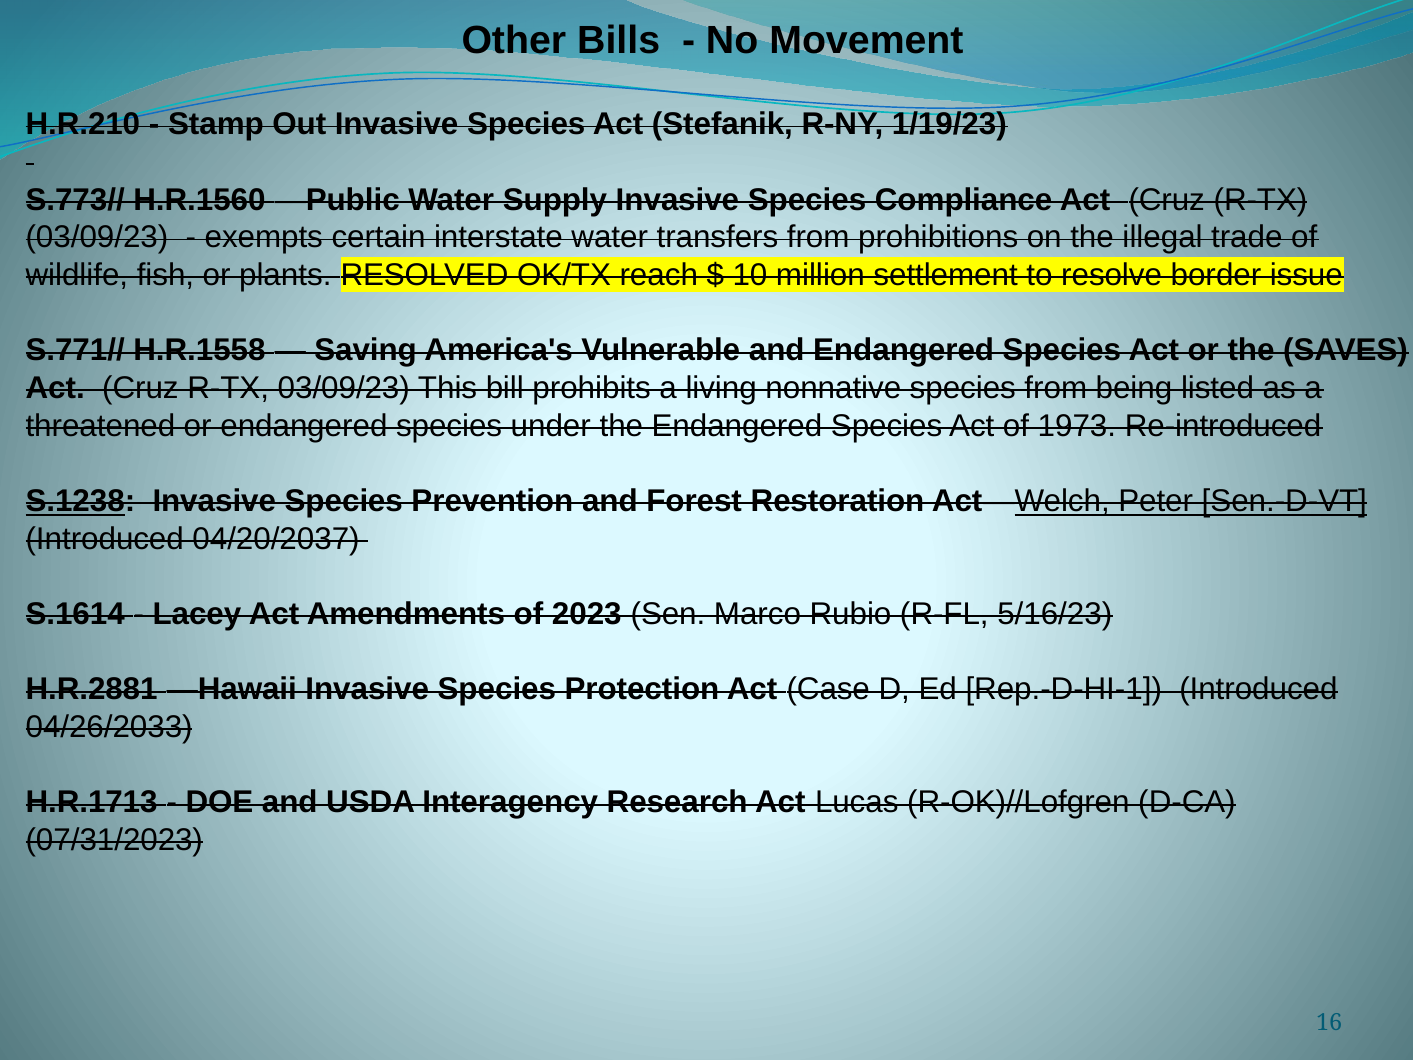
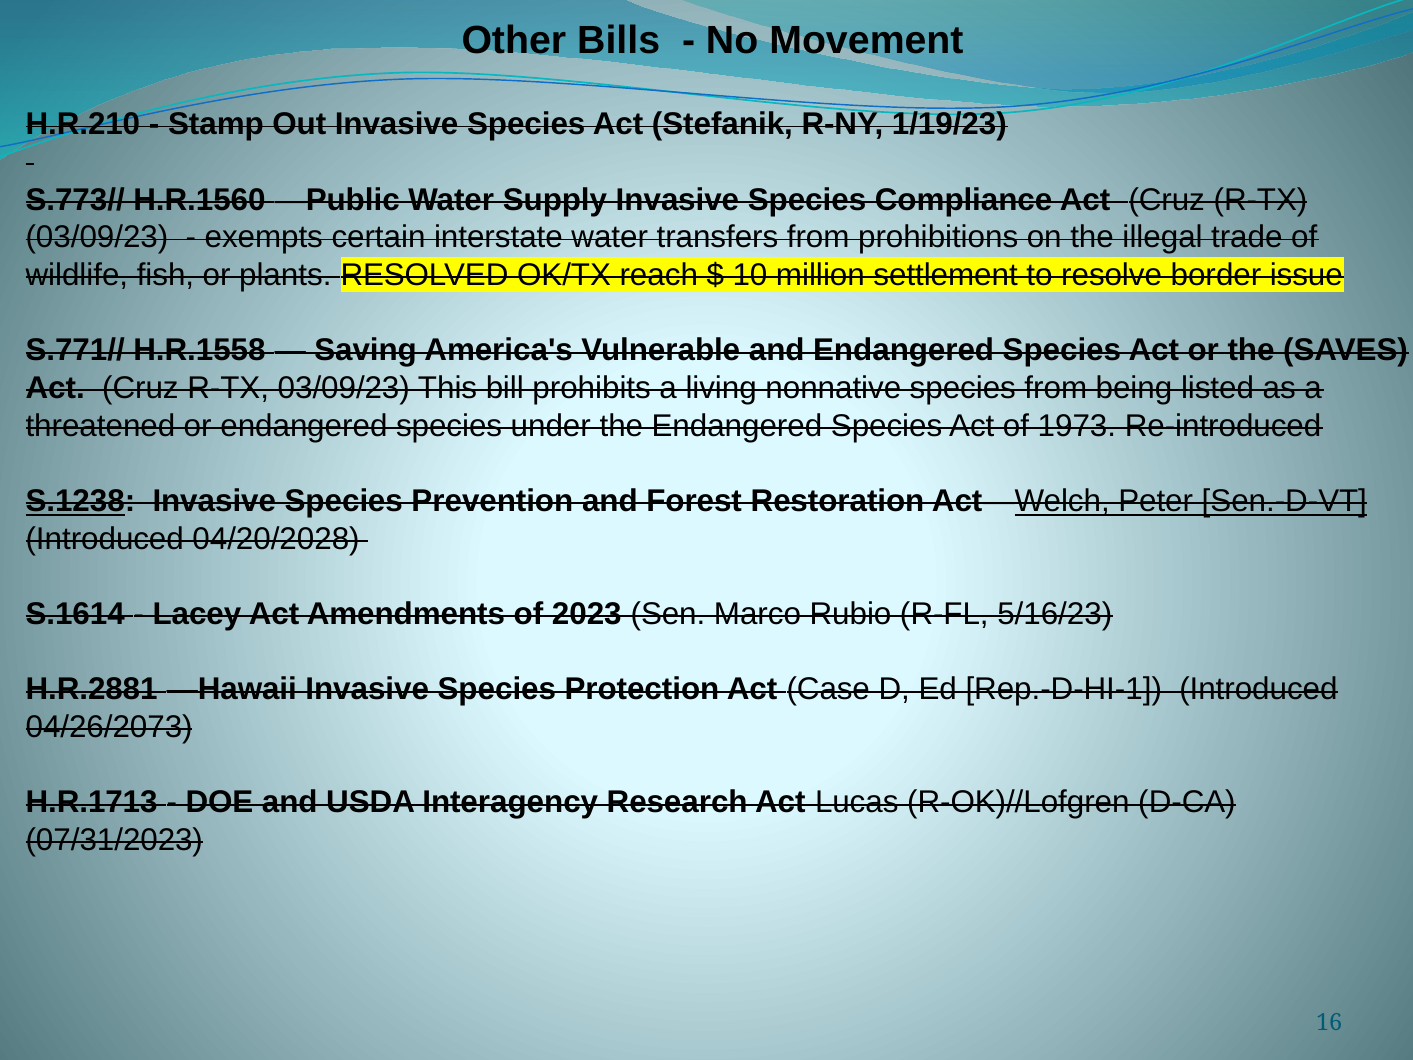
04/20/2037: 04/20/2037 -> 04/20/2028
04/26/2033: 04/26/2033 -> 04/26/2073
